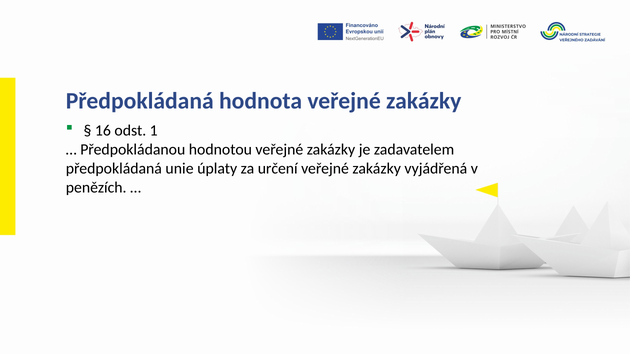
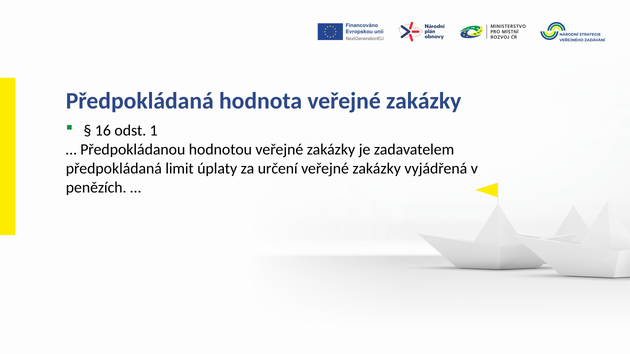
unie: unie -> limit
